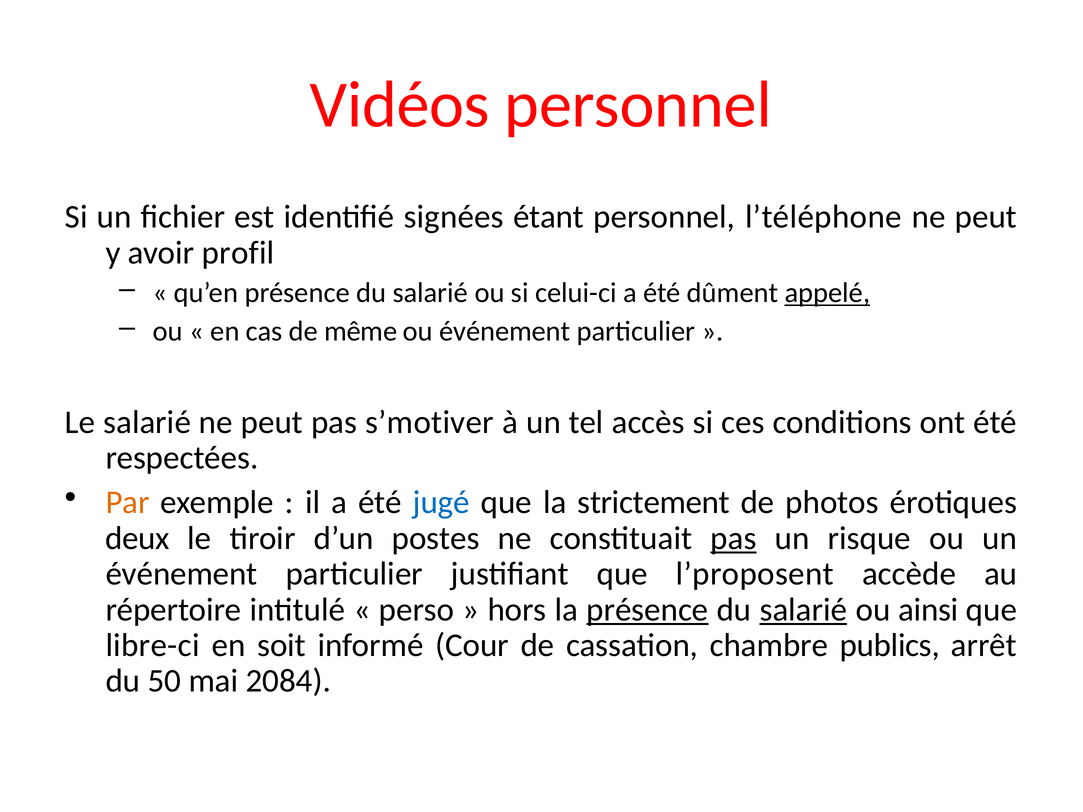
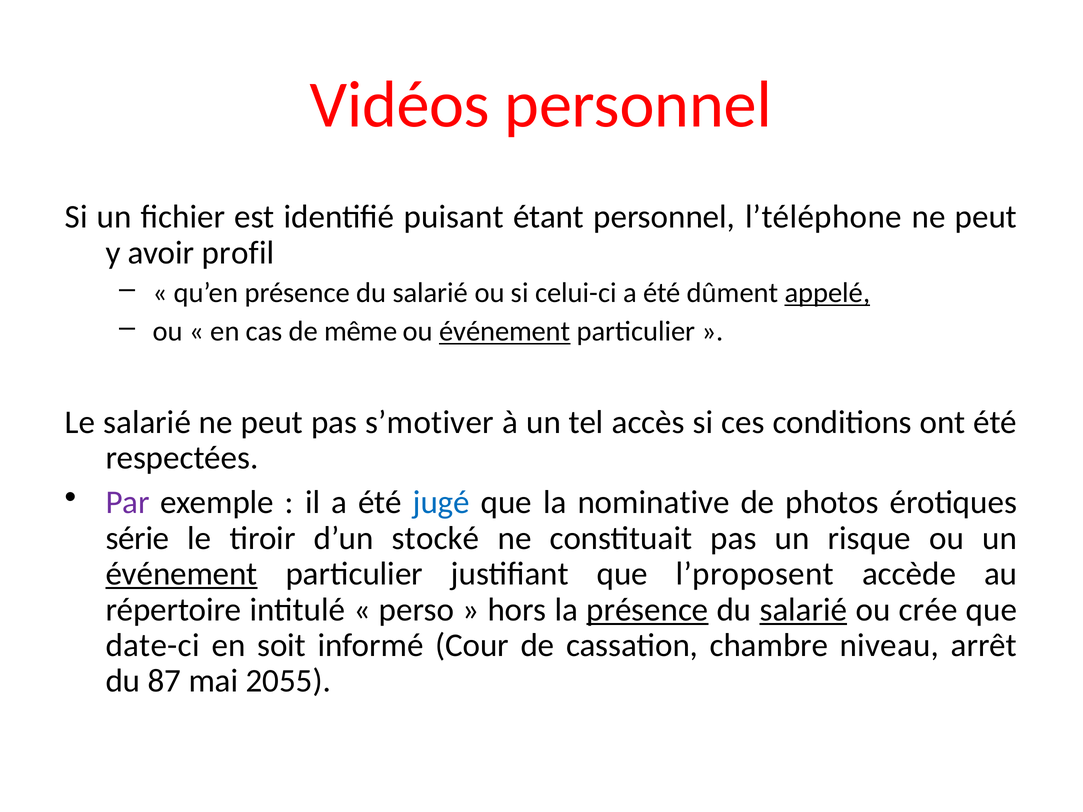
signées: signées -> puisant
événement at (505, 332) underline: none -> present
Par colour: orange -> purple
strictement: strictement -> nominative
deux: deux -> série
postes: postes -> stocké
pas at (733, 538) underline: present -> none
événement at (182, 574) underline: none -> present
ainsi: ainsi -> crée
libre-ci: libre-ci -> date-ci
publics: publics -> niveau
50: 50 -> 87
2084: 2084 -> 2055
